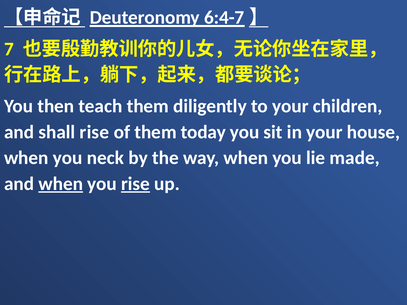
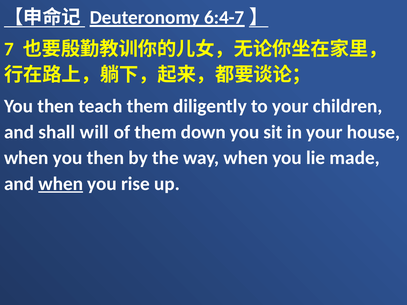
shall rise: rise -> will
today: today -> down
when you neck: neck -> then
rise at (136, 184) underline: present -> none
